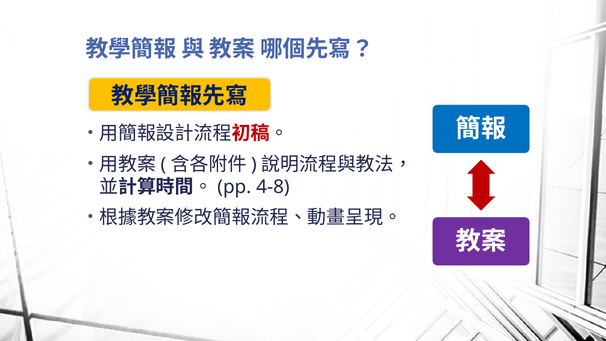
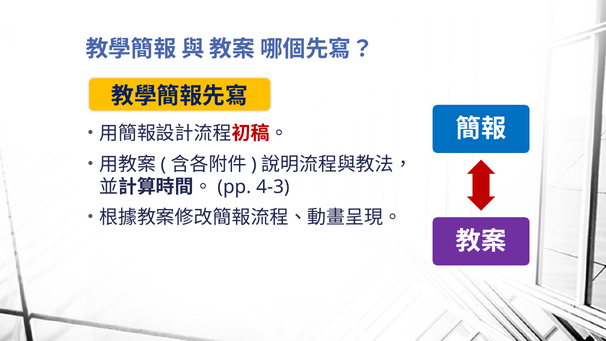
4-8: 4-8 -> 4-3
